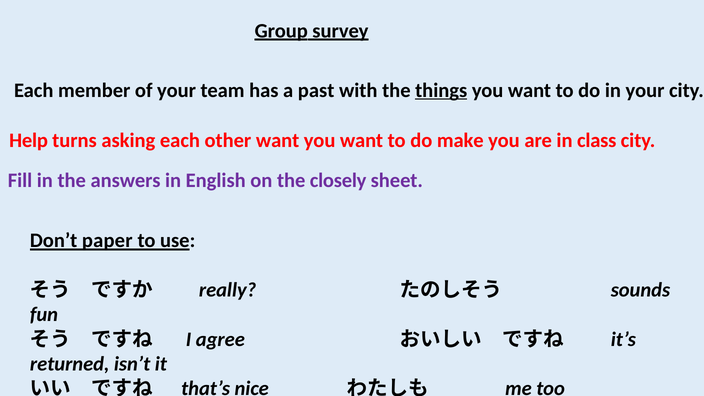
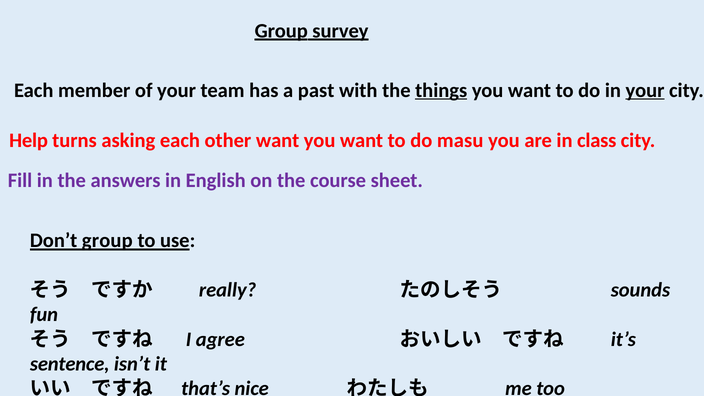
your at (645, 90) underline: none -> present
make: make -> masu
the closely: closely -> course
Don’t paper: paper -> group
returned: returned -> sentence
